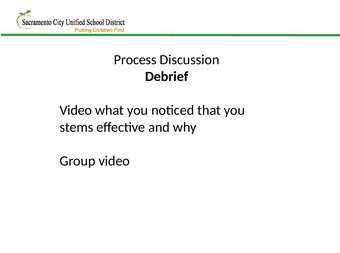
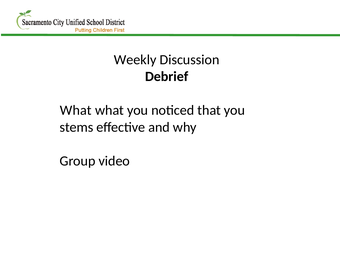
Process: Process -> Weekly
Video at (76, 110): Video -> What
